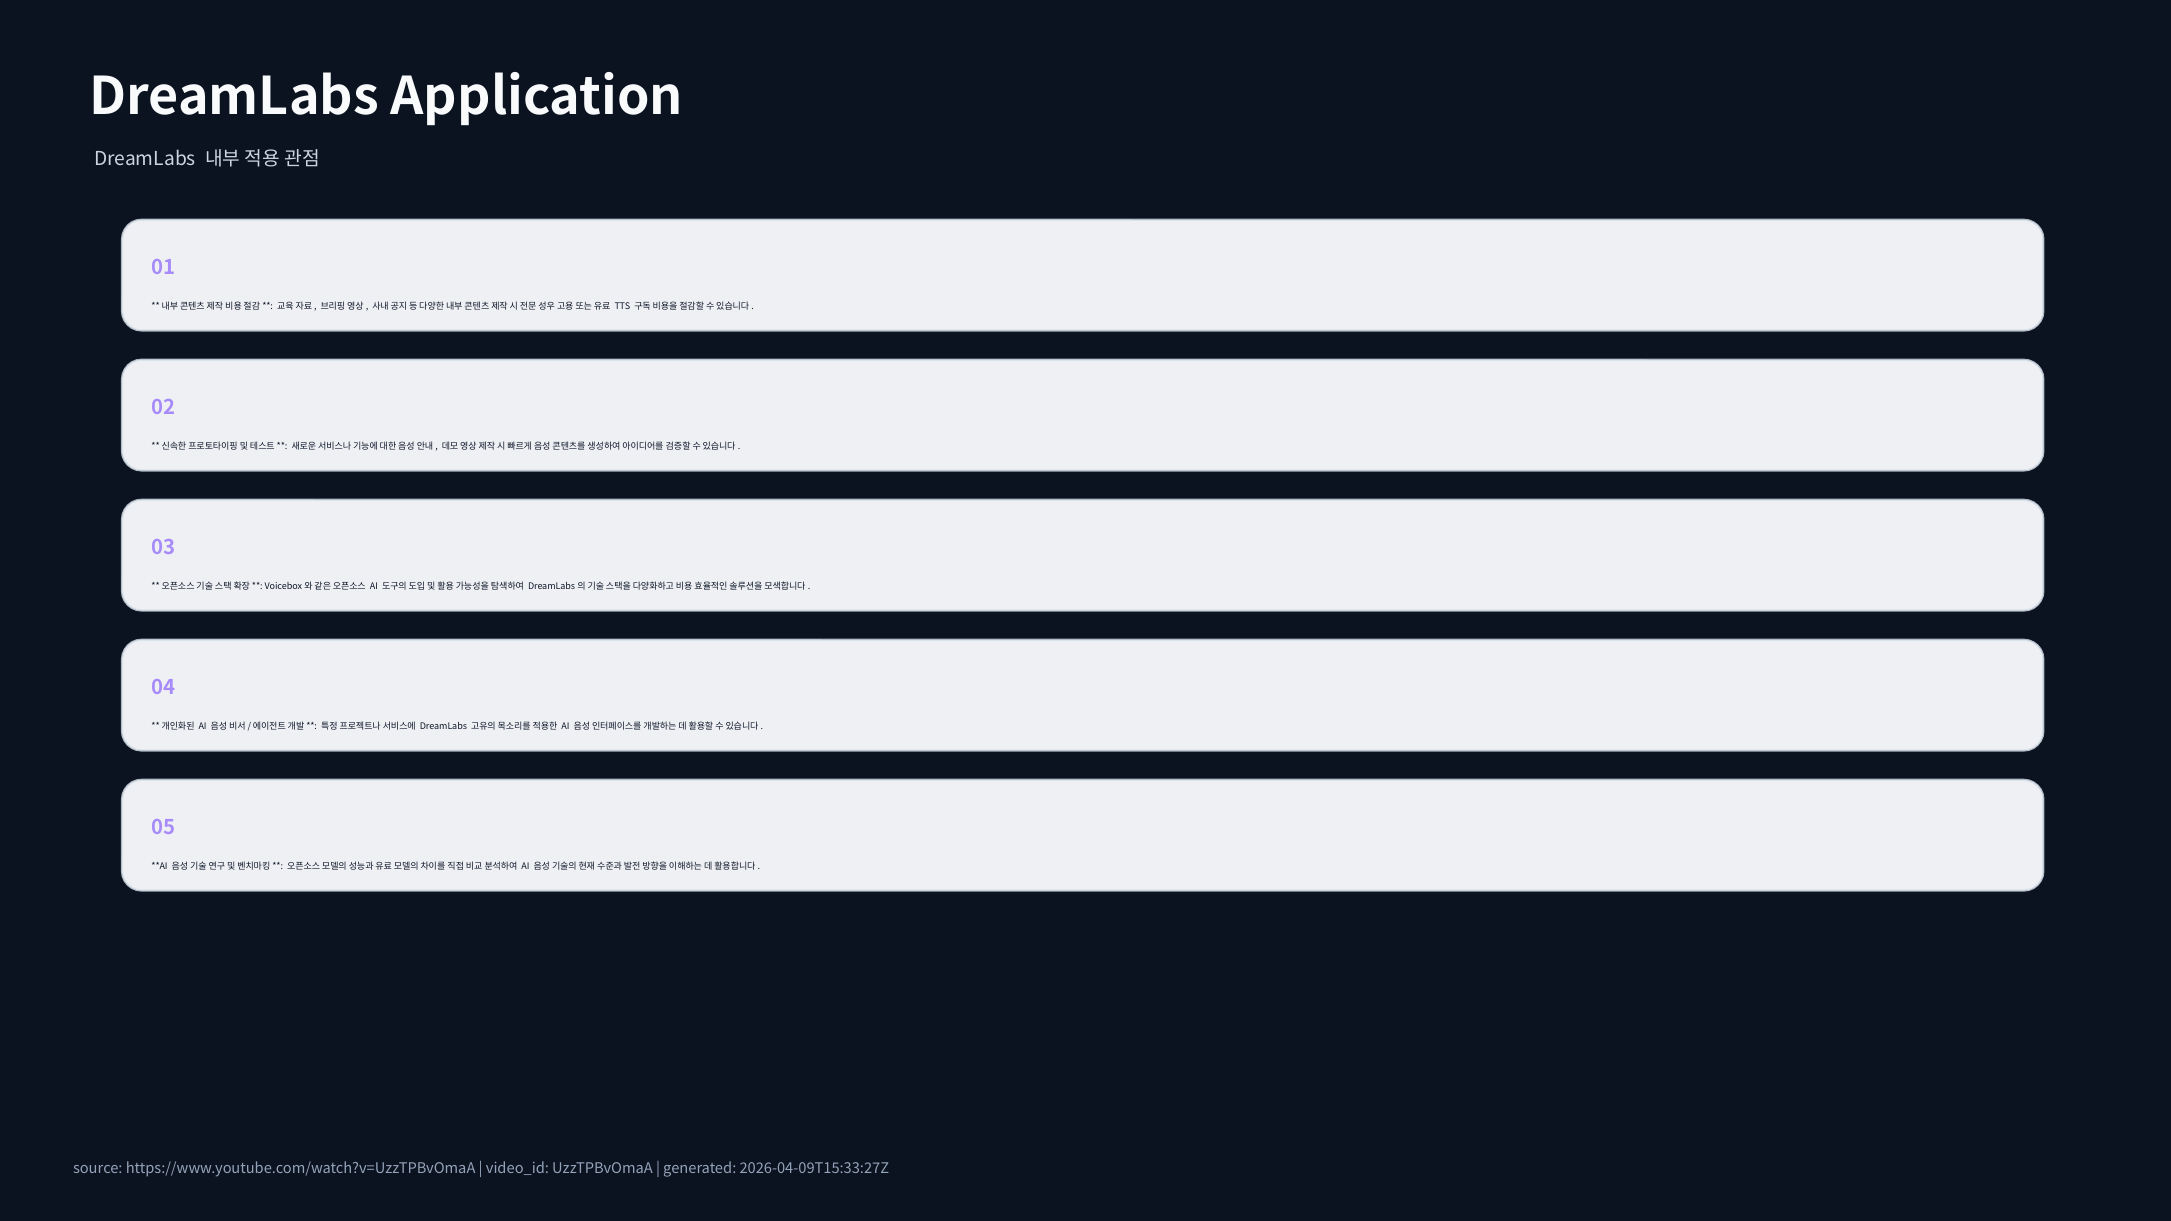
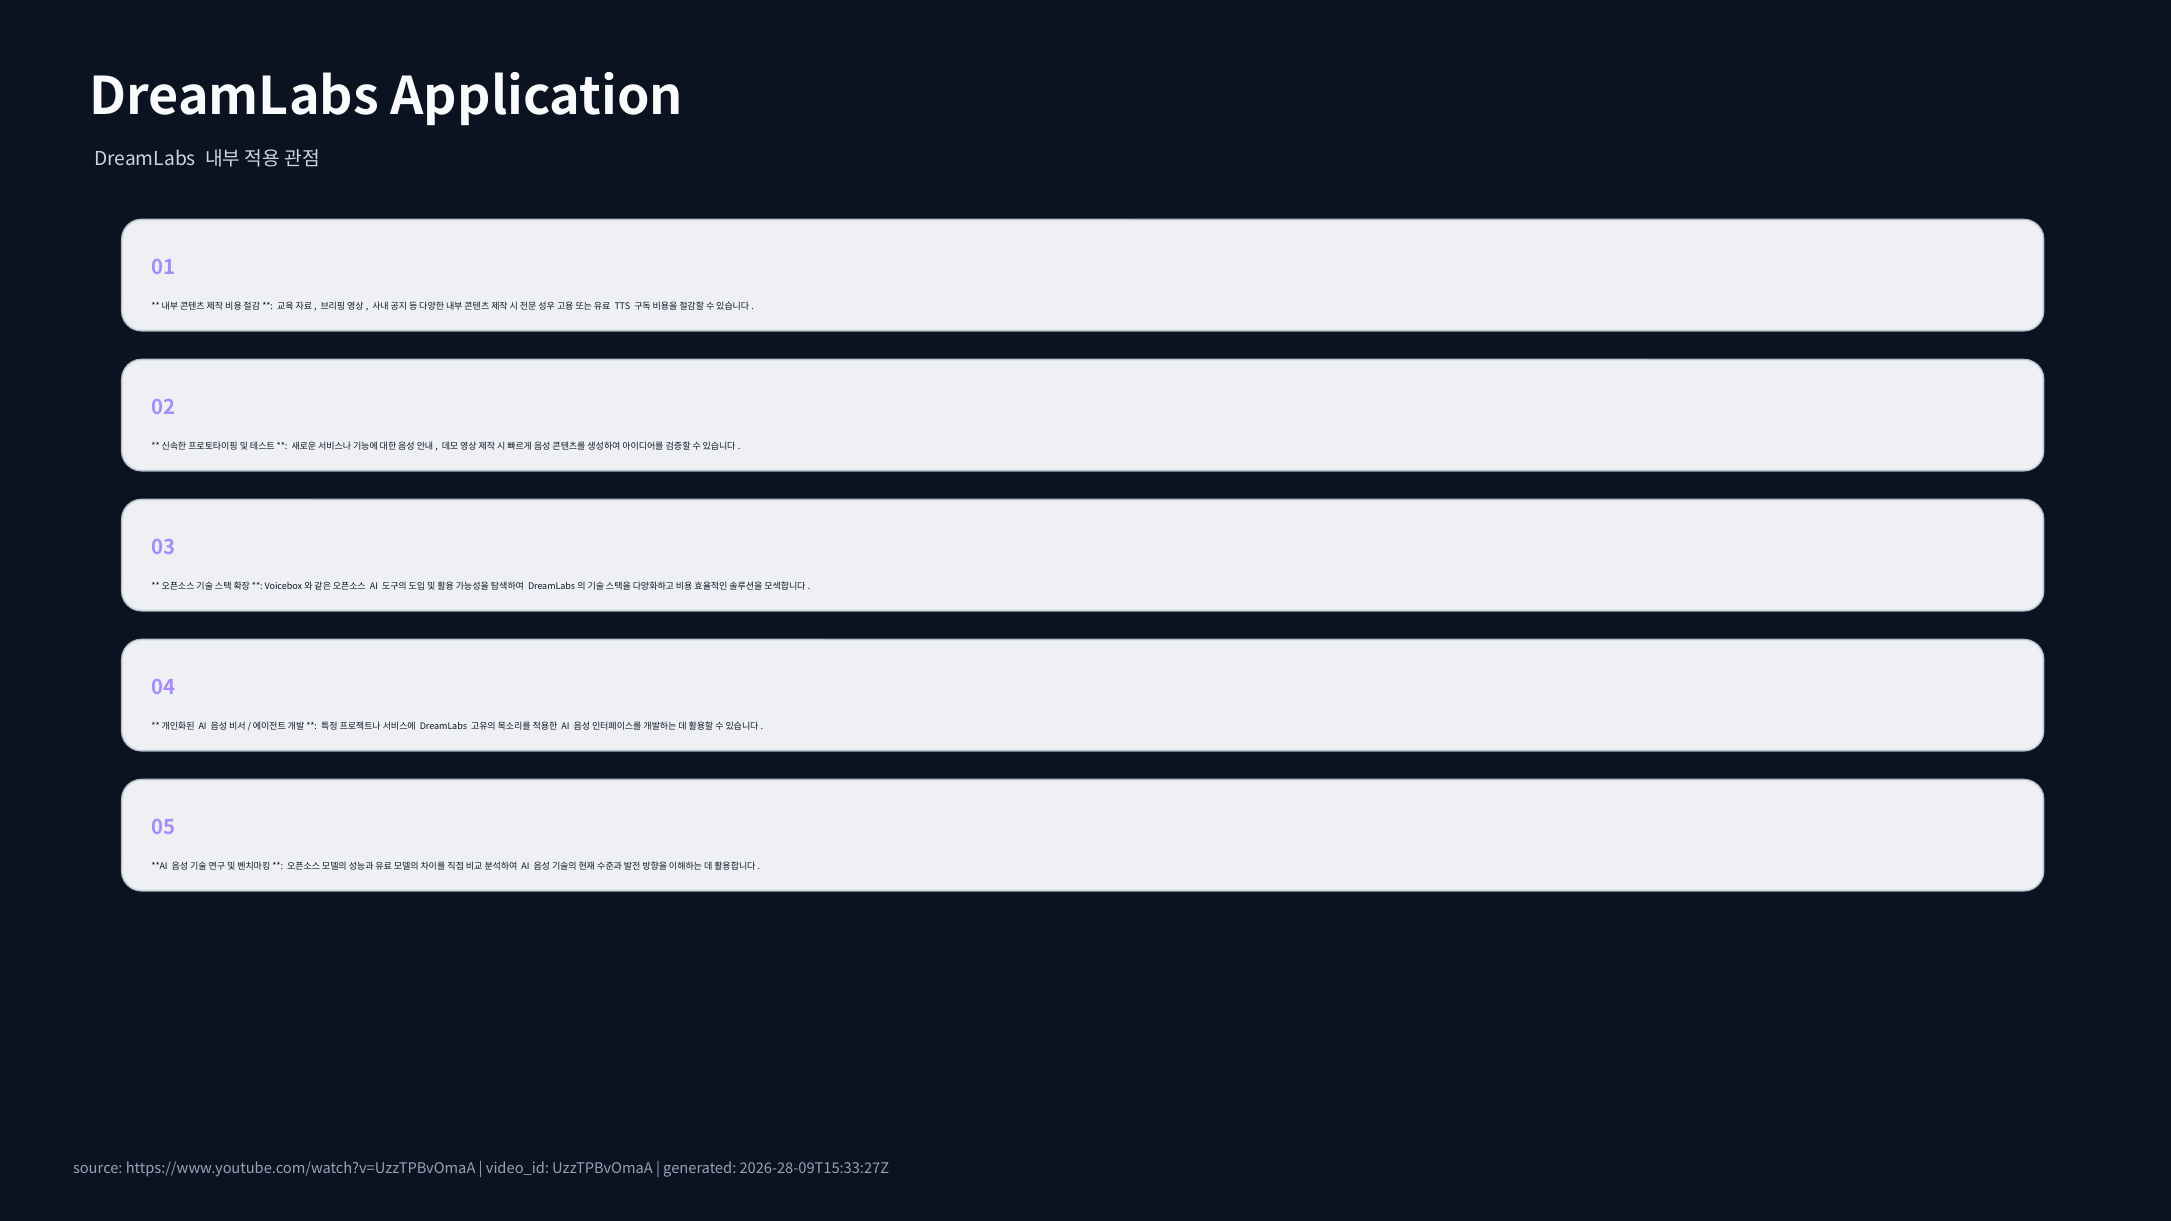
2026-04-09T15:33:27Z: 2026-04-09T15:33:27Z -> 2026-28-09T15:33:27Z
